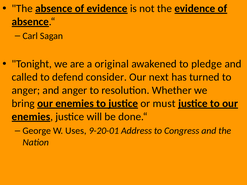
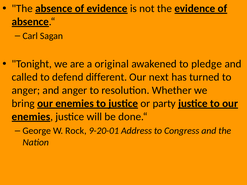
consider: consider -> different
must: must -> party
Uses: Uses -> Rock
